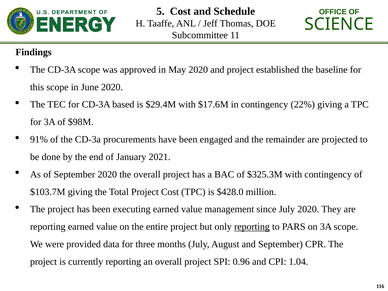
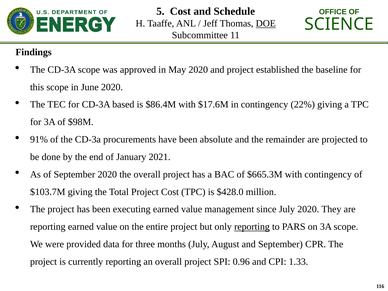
DOE underline: none -> present
$29.4M: $29.4M -> $86.4M
engaged: engaged -> absolute
$325.3M: $325.3M -> $665.3M
1.04: 1.04 -> 1.33
